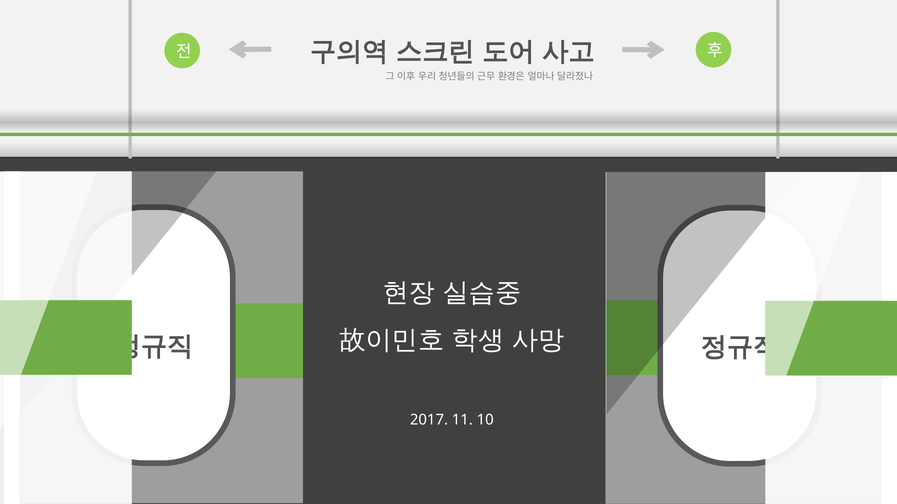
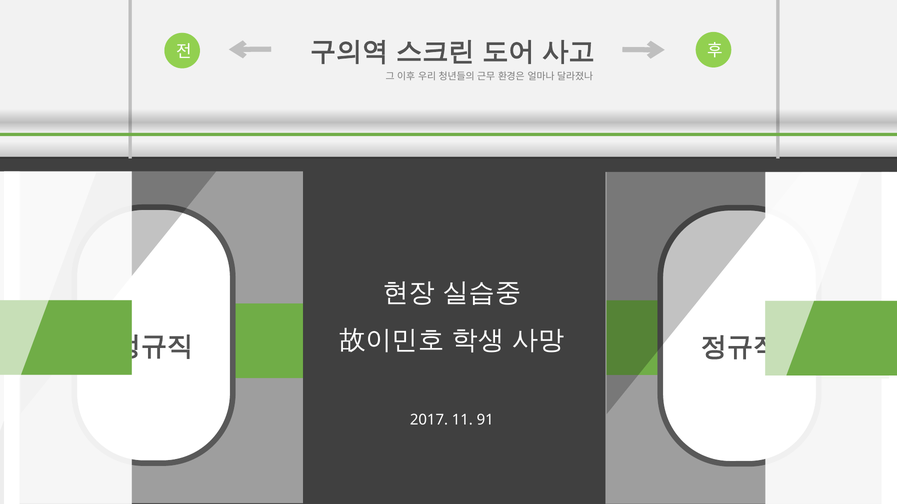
10: 10 -> 91
